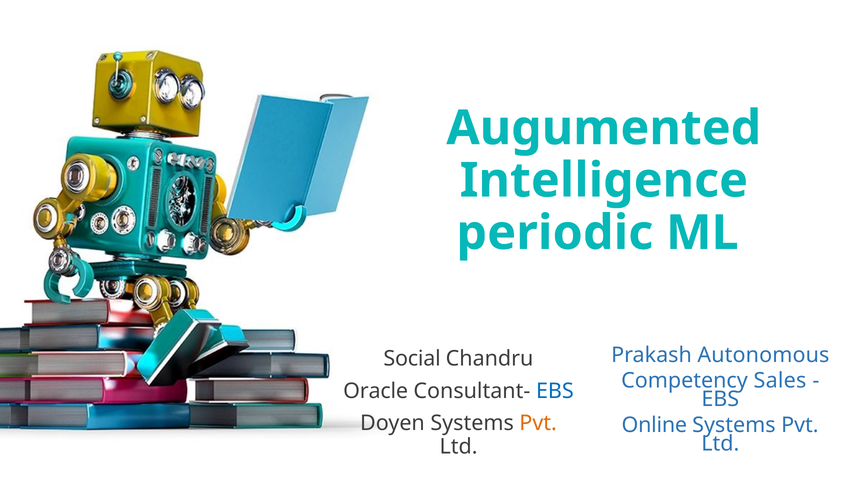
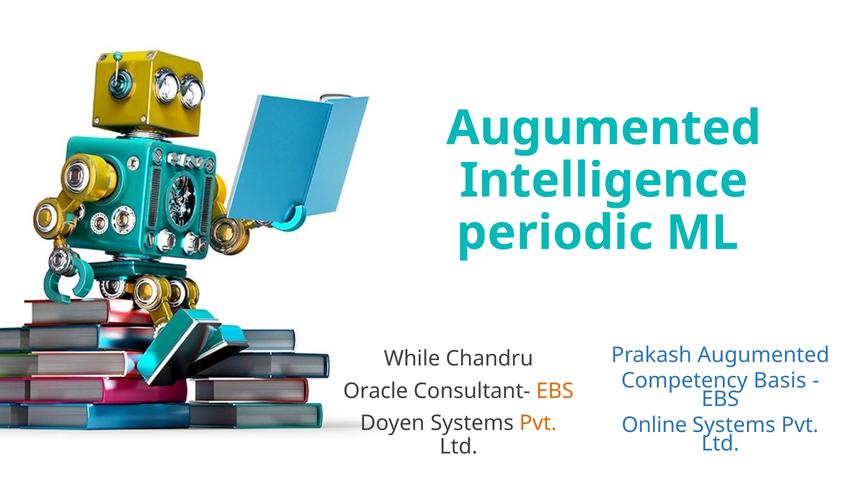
Prakash Autonomous: Autonomous -> Augumented
Social: Social -> While
Sales: Sales -> Basis
EBS at (555, 390) colour: blue -> orange
